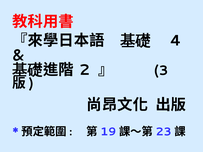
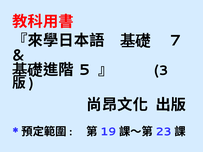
4: 4 -> 7
2: 2 -> 5
